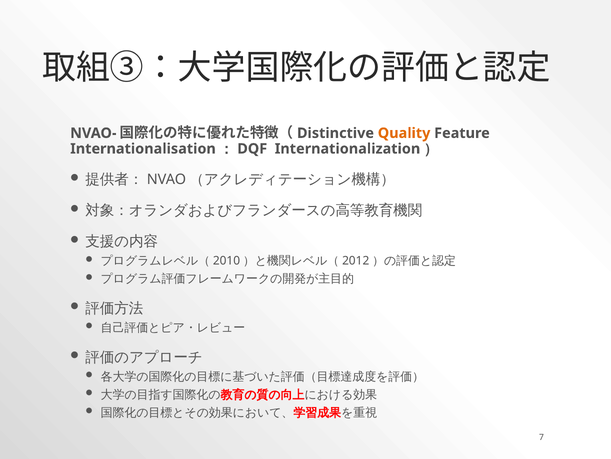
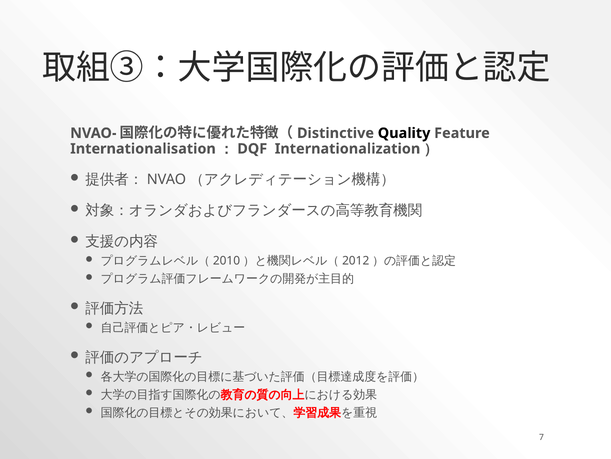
Quality colour: orange -> black
